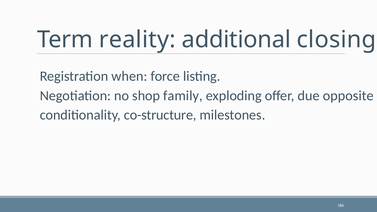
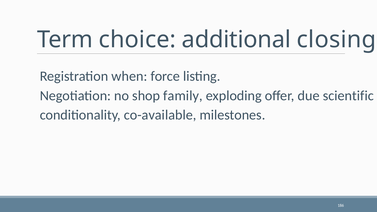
reality: reality -> choice
opposite: opposite -> scientific
co-structure: co-structure -> co-available
